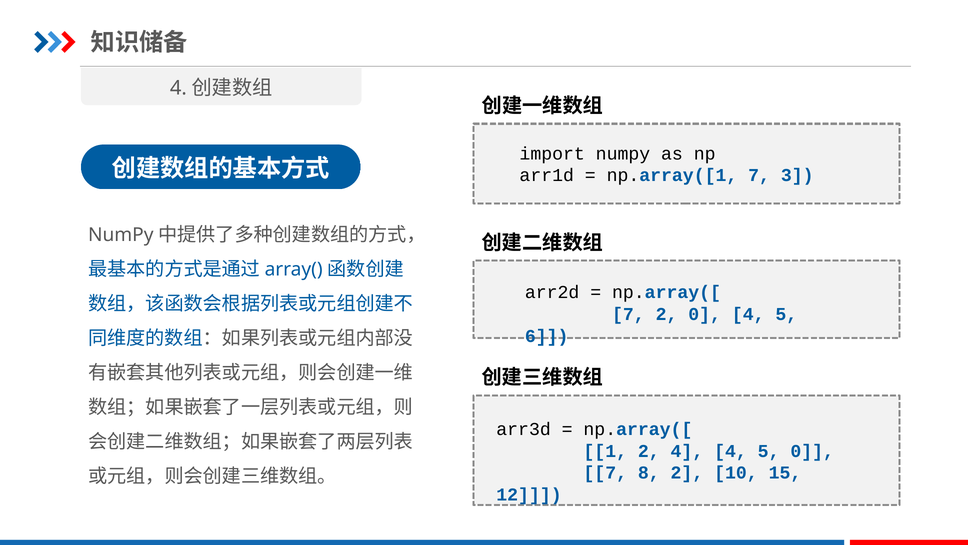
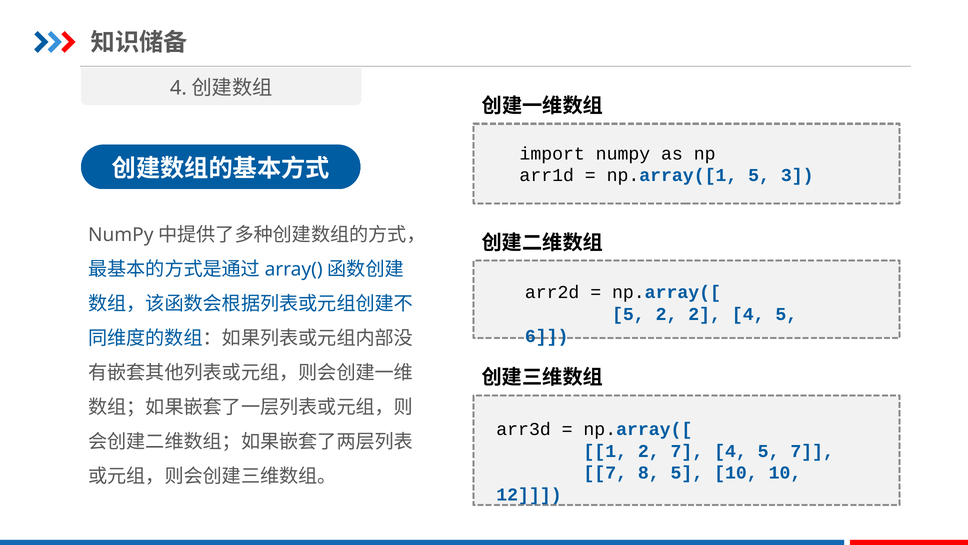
np.array([1 7: 7 -> 5
7 at (628, 314): 7 -> 5
2 0: 0 -> 2
2 4: 4 -> 7
5 0: 0 -> 7
8 2: 2 -> 5
10 15: 15 -> 10
